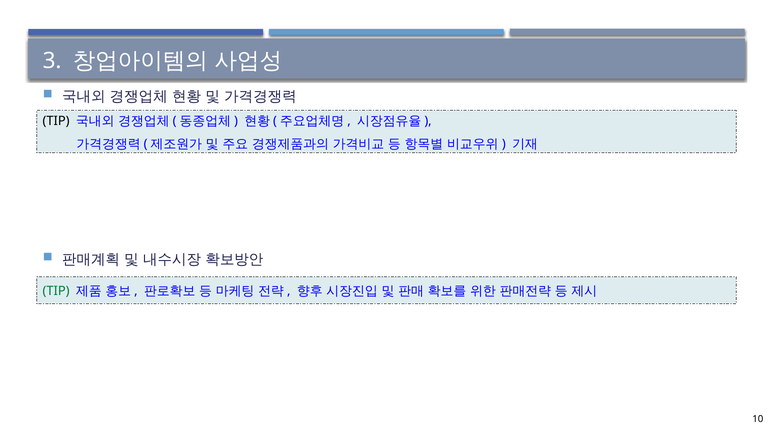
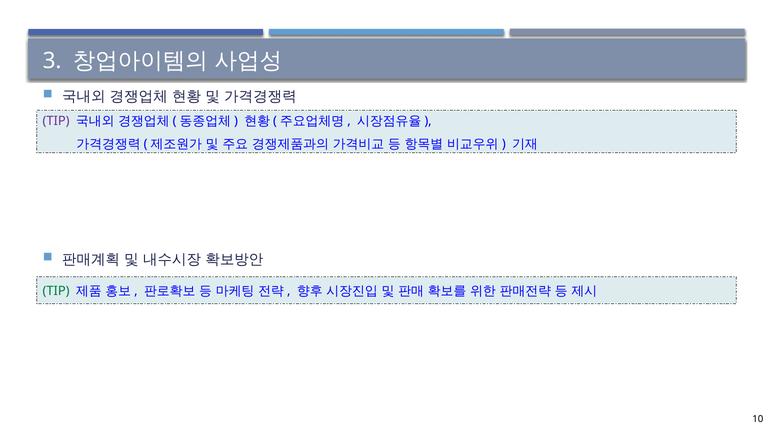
TIP at (56, 121) colour: black -> purple
